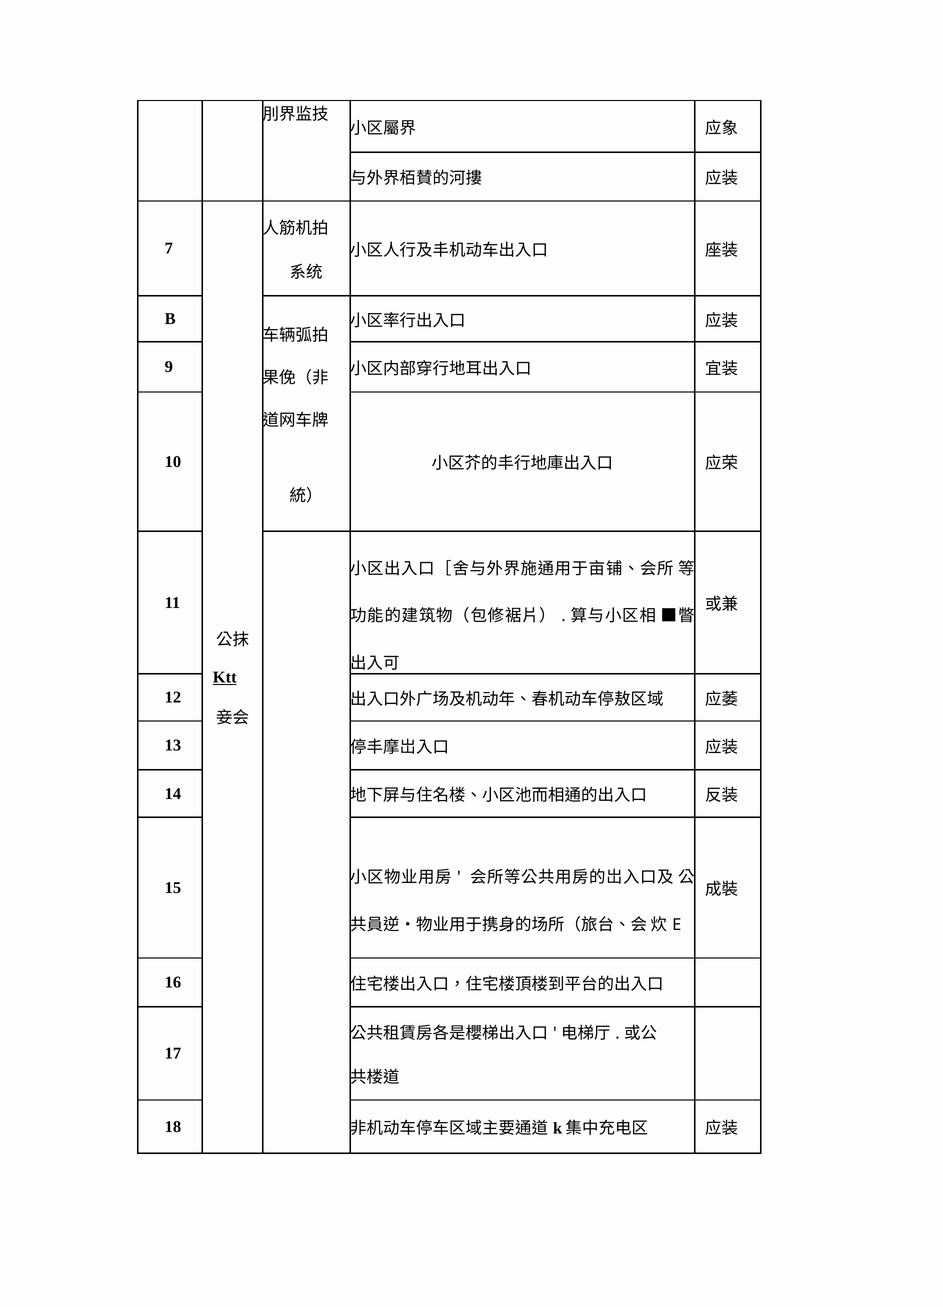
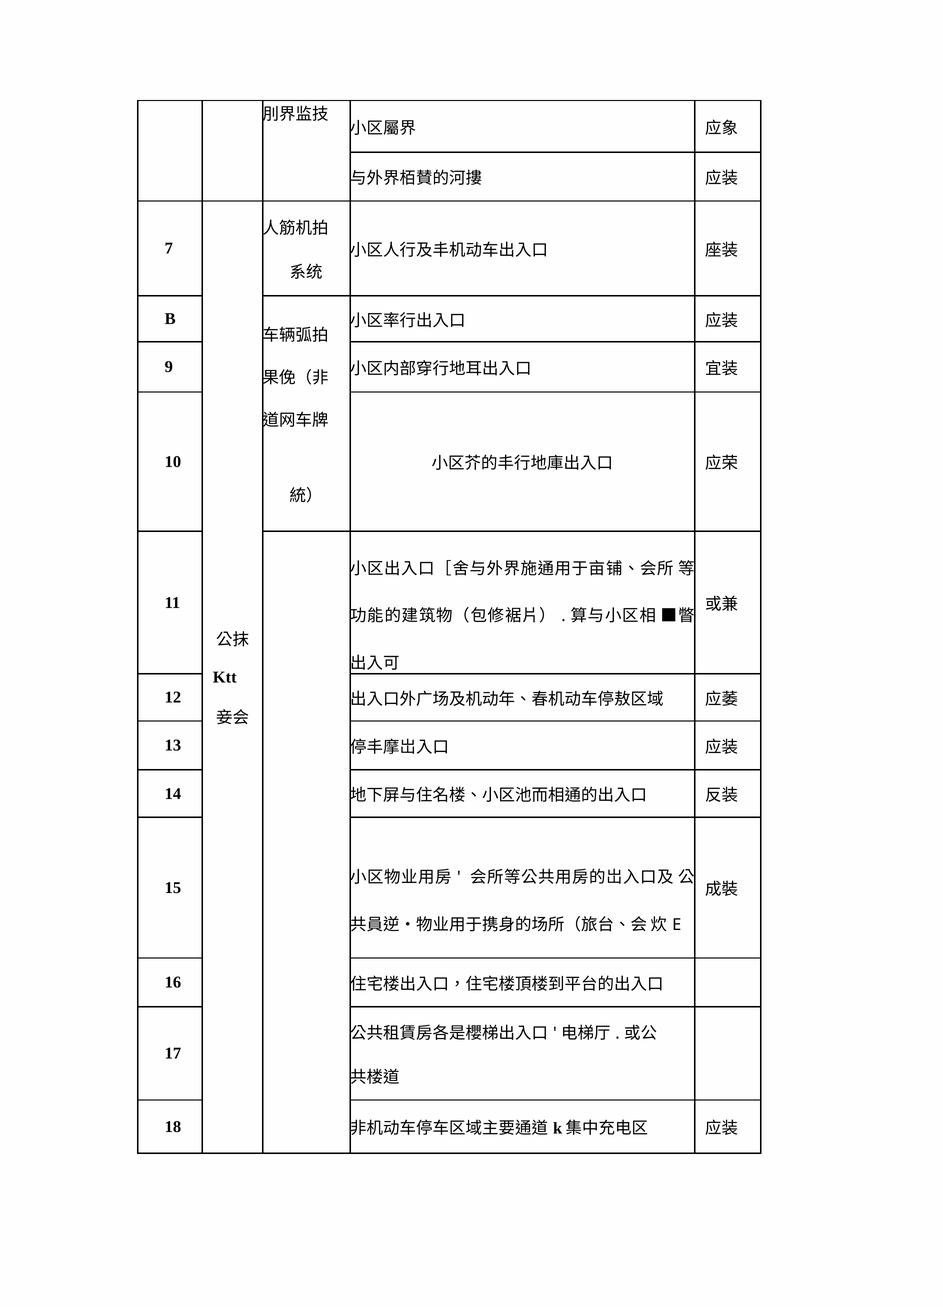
Ktt underline: present -> none
